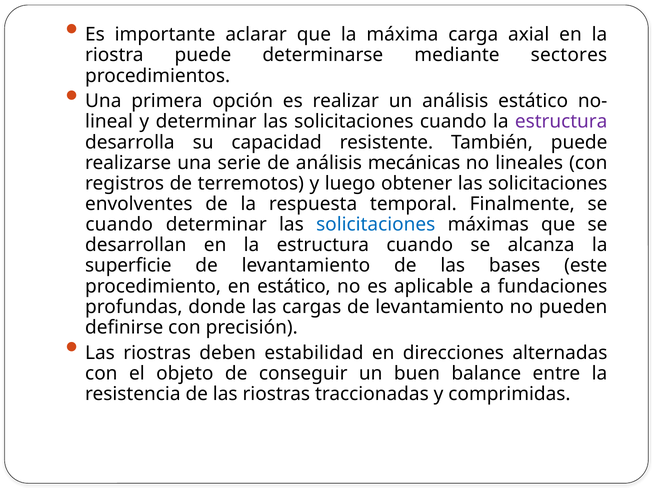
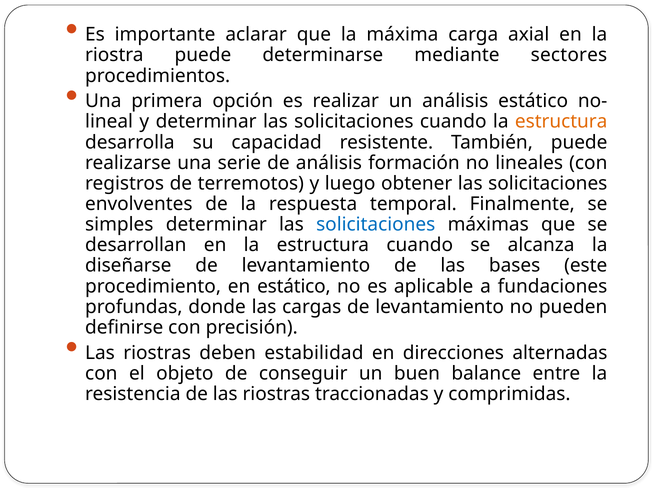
estructura at (561, 122) colour: purple -> orange
mecánicas: mecánicas -> formación
cuando at (119, 224): cuando -> simples
superficie: superficie -> diseñarse
